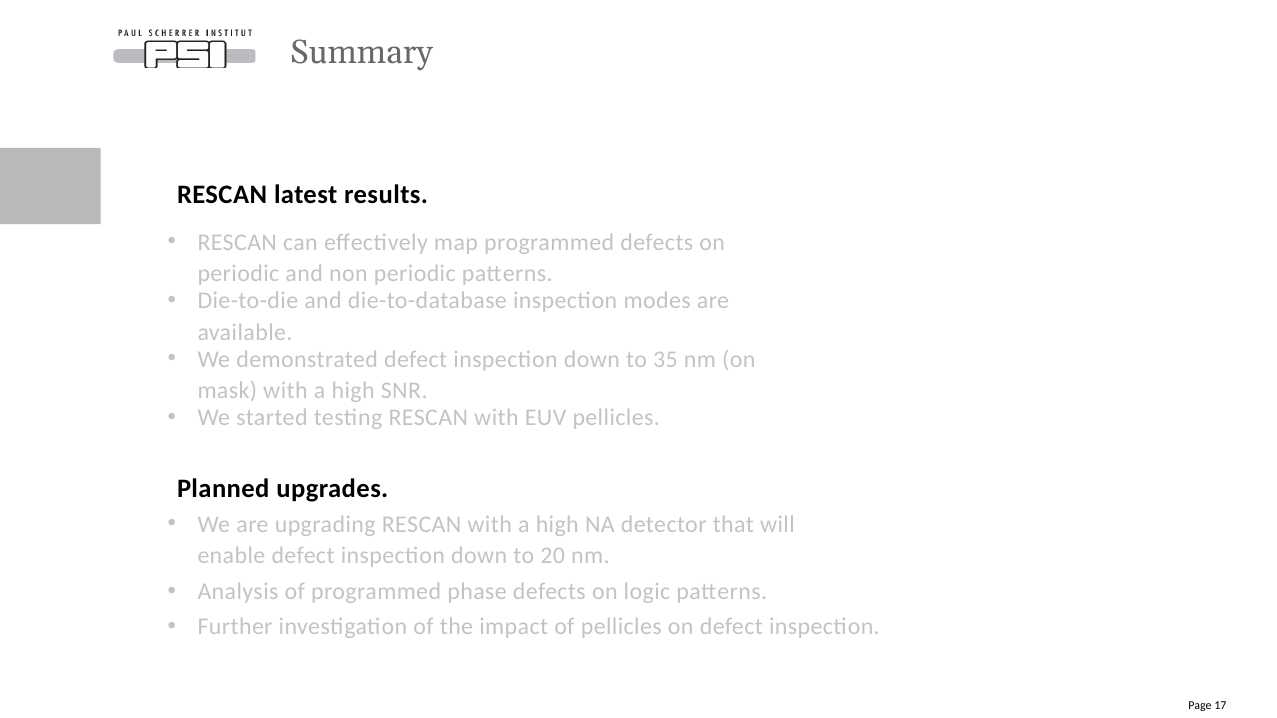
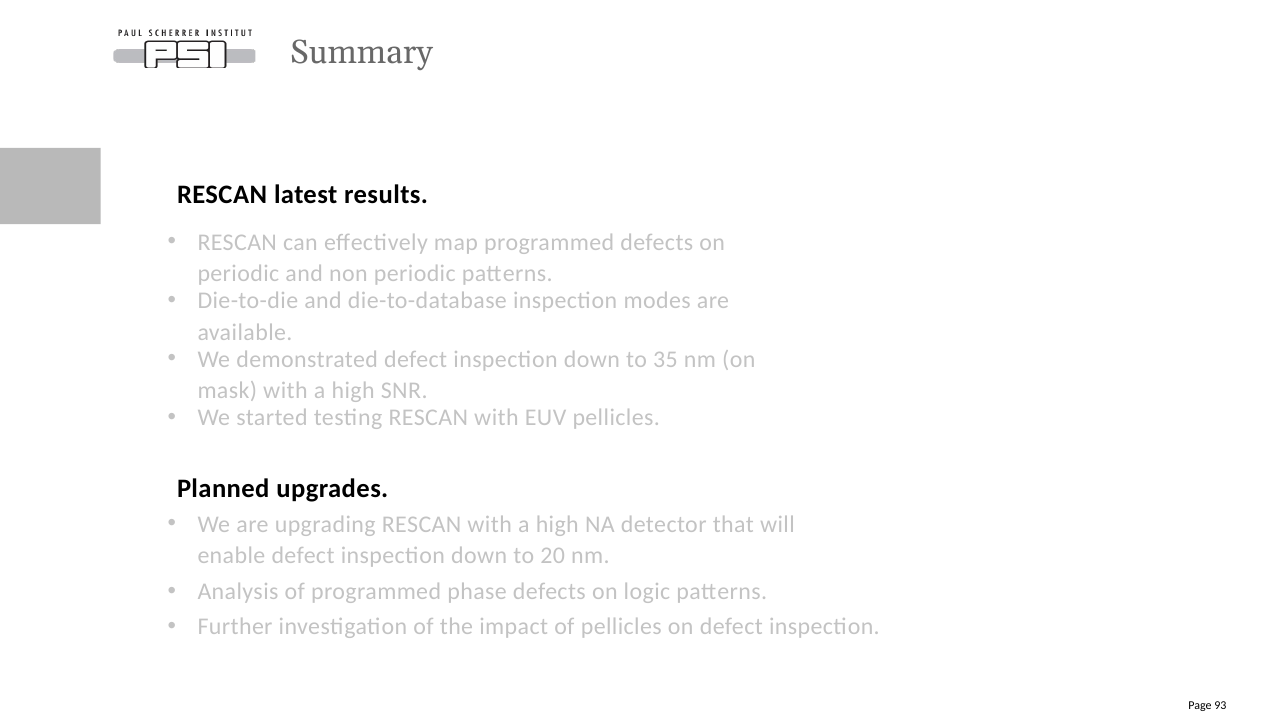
17: 17 -> 93
